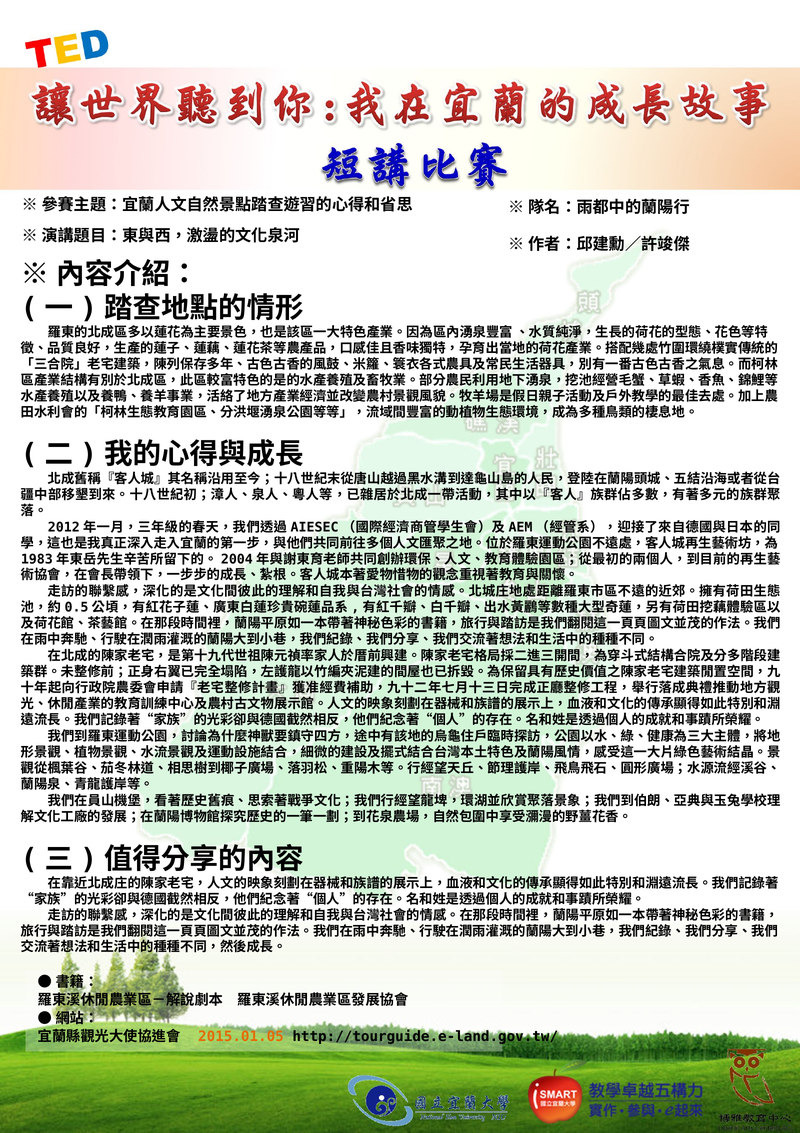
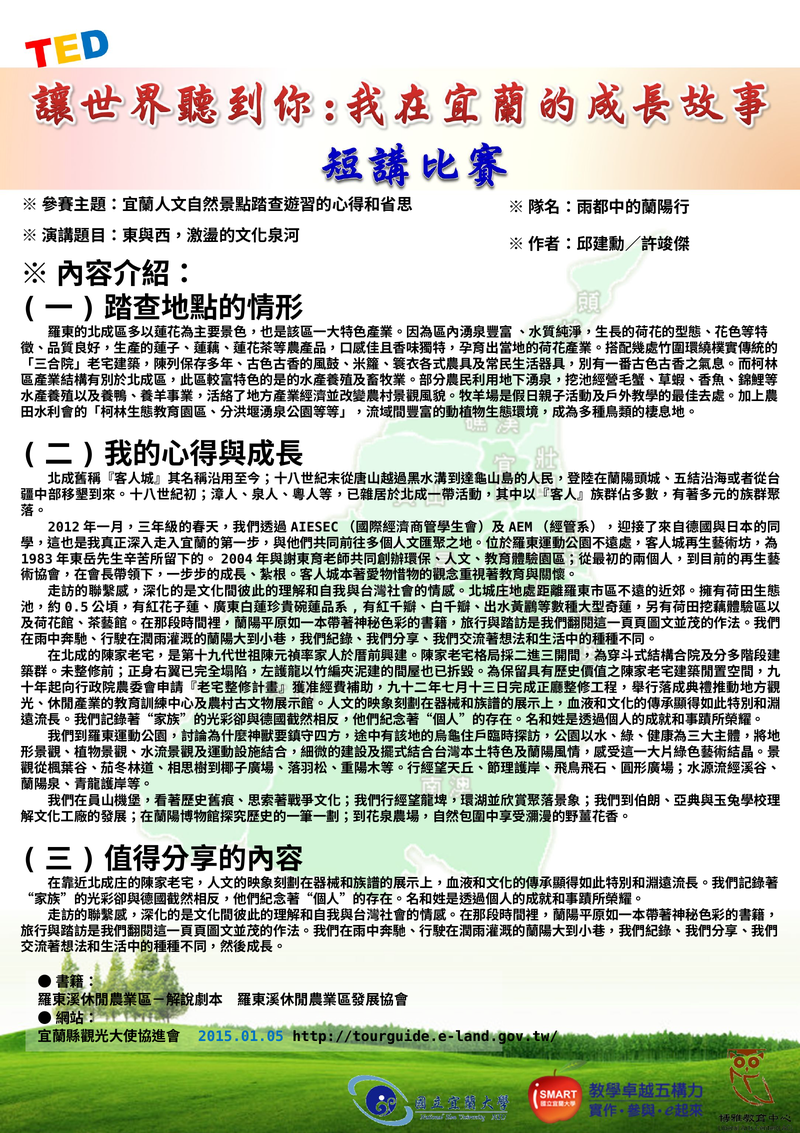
2015.01.05 colour: orange -> blue
